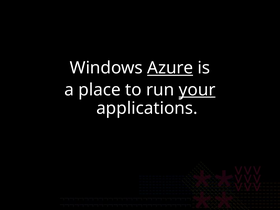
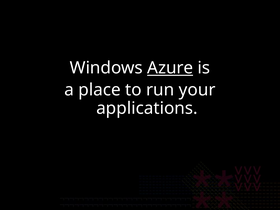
your underline: present -> none
